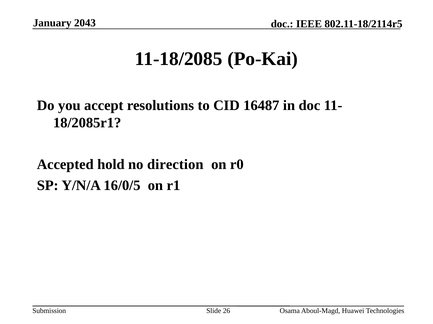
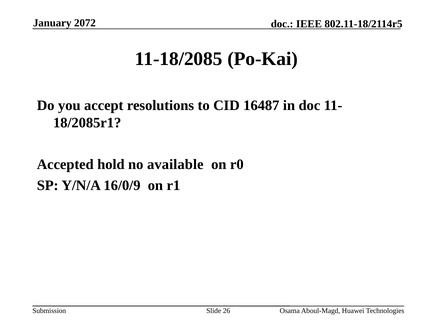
2043: 2043 -> 2072
direction: direction -> available
16/0/5: 16/0/5 -> 16/0/9
